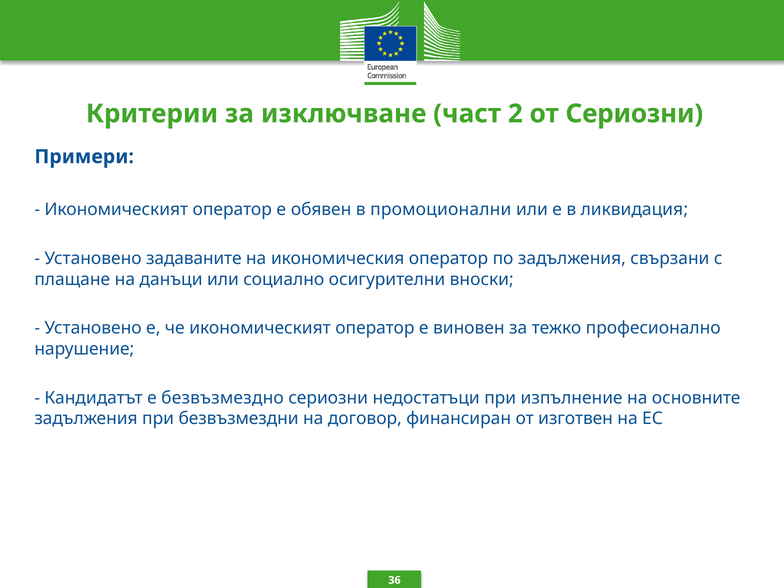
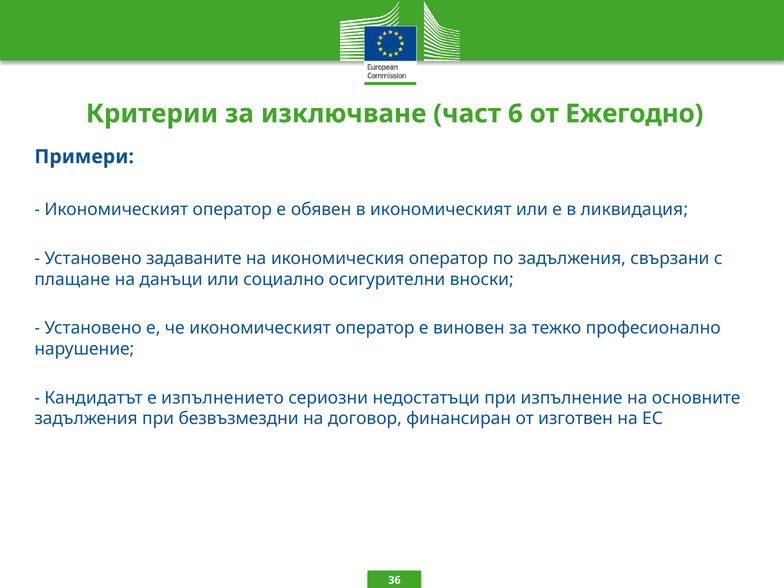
2: 2 -> 6
от Сериозни: Сериозни -> Ежегодно
в промоционални: промоционални -> икономическият
безвъзмездно: безвъзмездно -> изпълнението
